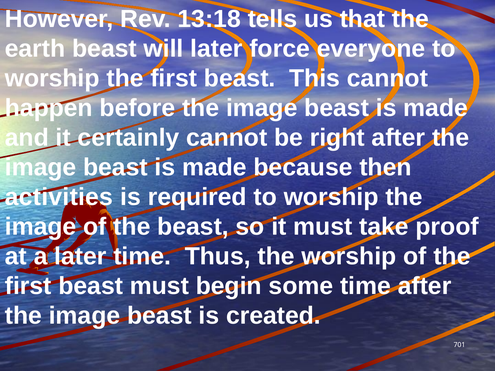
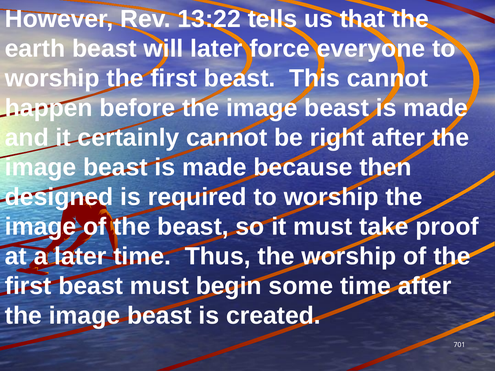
13:18: 13:18 -> 13:22
activities: activities -> designed
